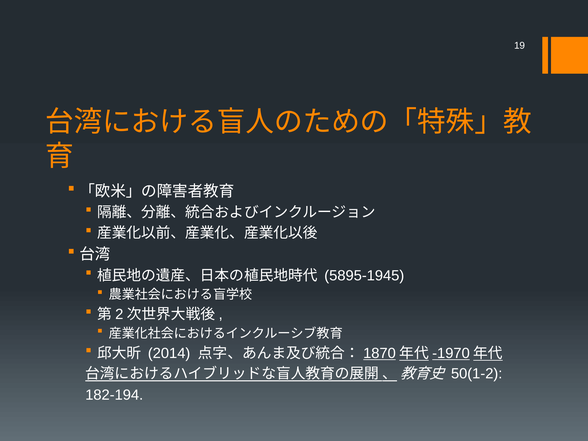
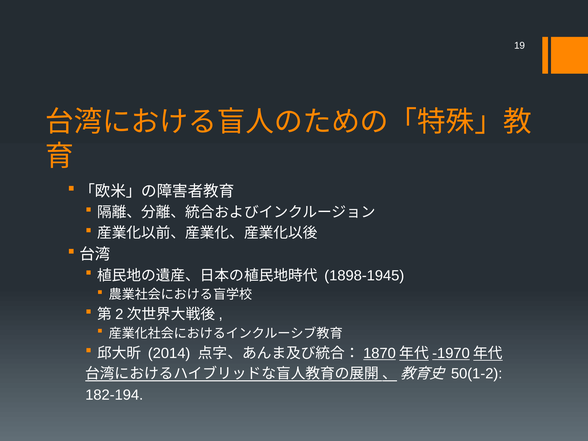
5895-1945: 5895-1945 -> 1898-1945
